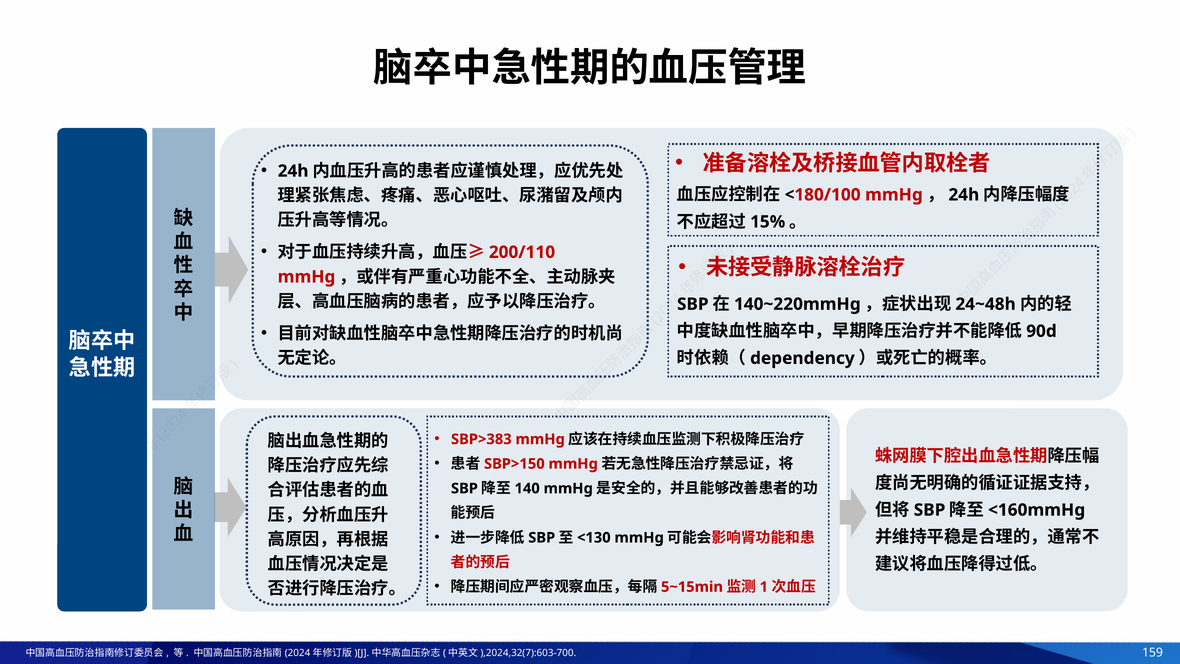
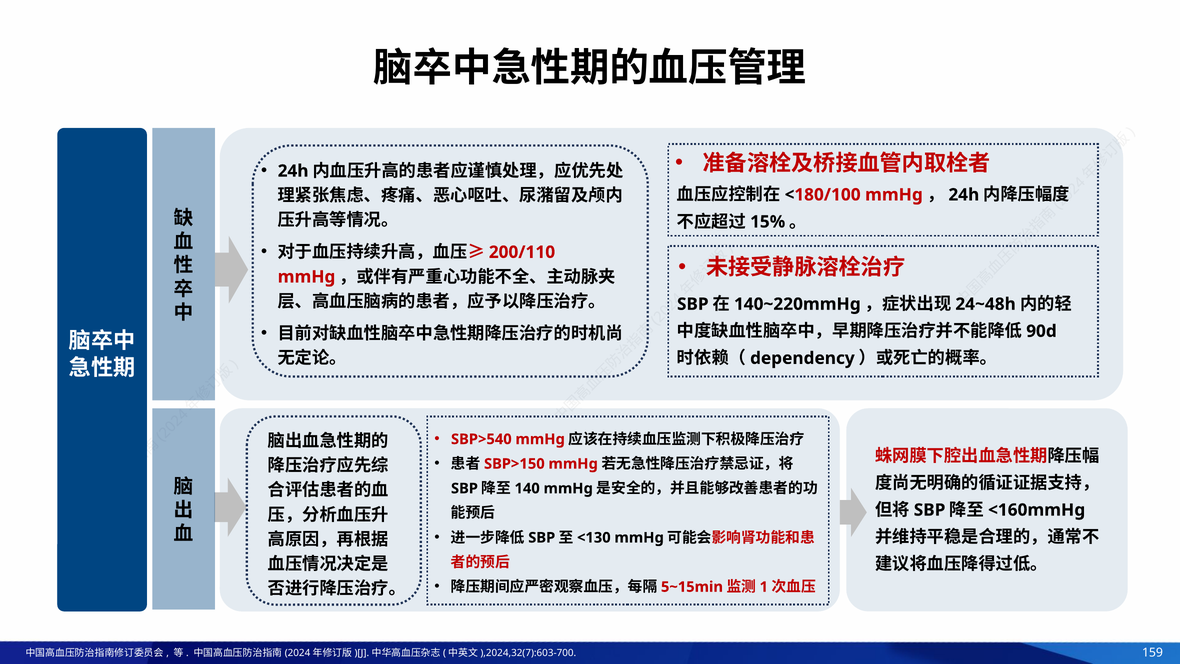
SBP>383: SBP>383 -> SBP>540
